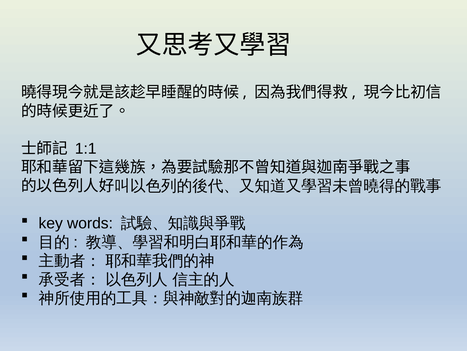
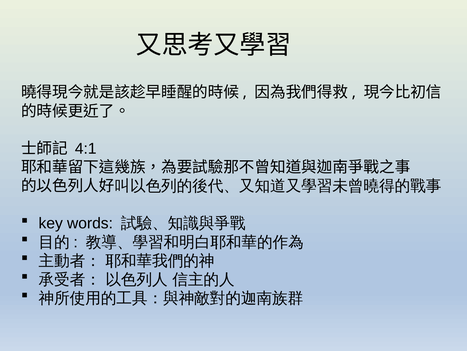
1:1: 1:1 -> 4:1
